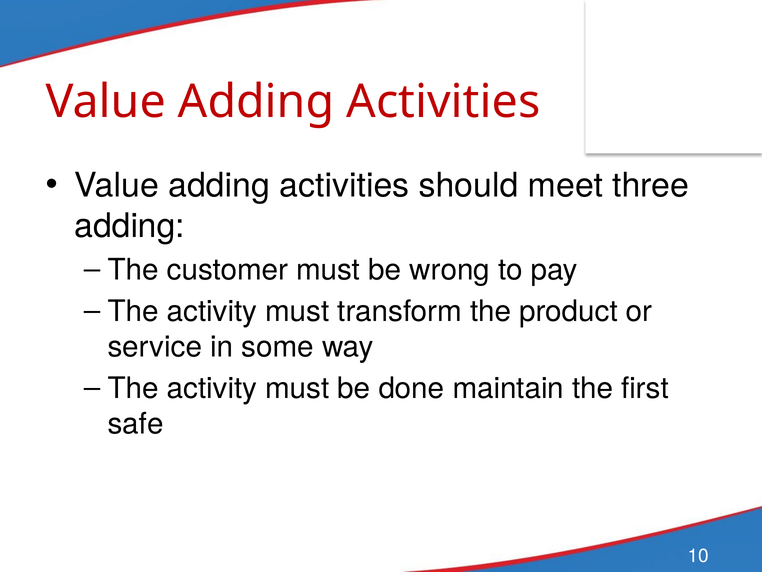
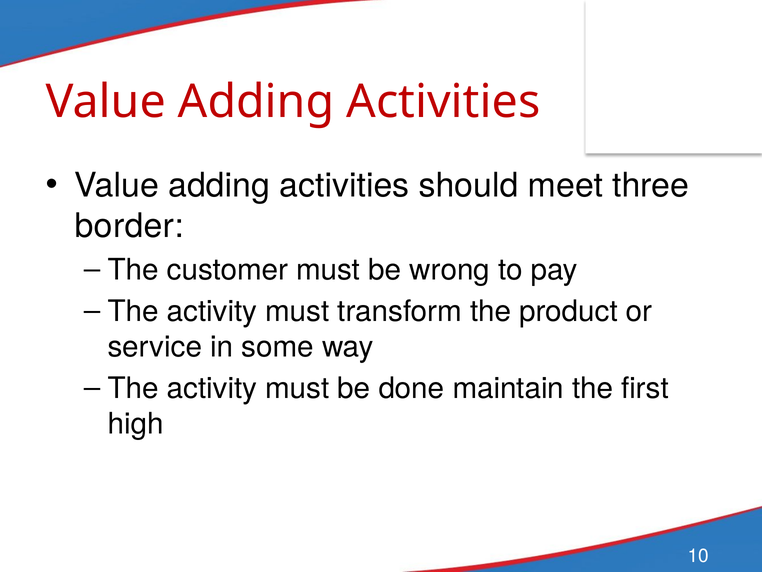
adding at (130, 226): adding -> border
safe: safe -> high
